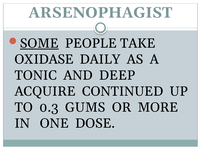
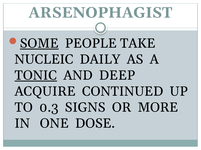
OXIDASE: OXIDASE -> NUCLEIC
TONIC underline: none -> present
GUMS: GUMS -> SIGNS
